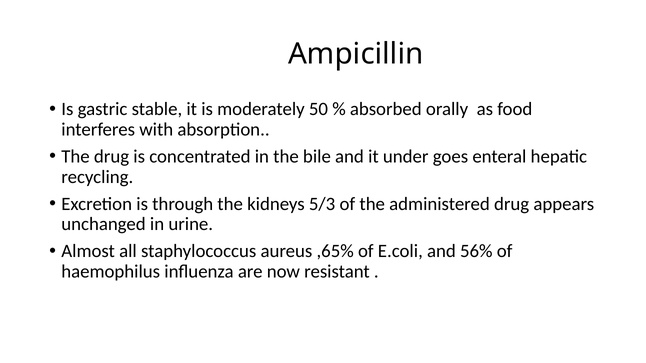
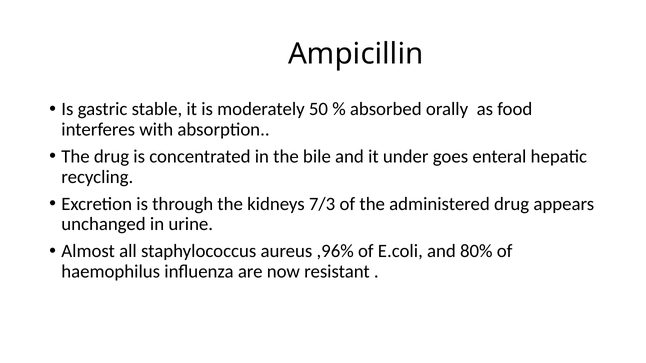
5/3: 5/3 -> 7/3
,65%: ,65% -> ,96%
56%: 56% -> 80%
